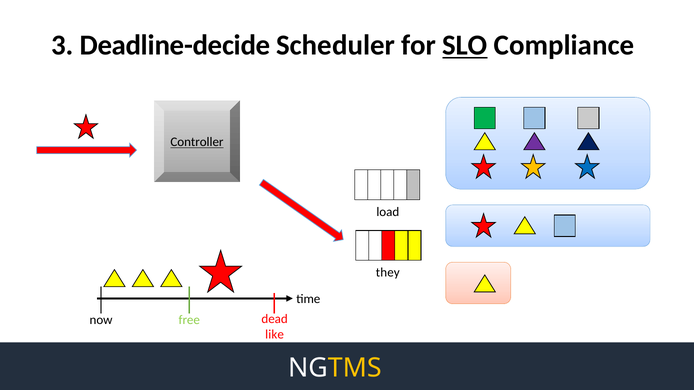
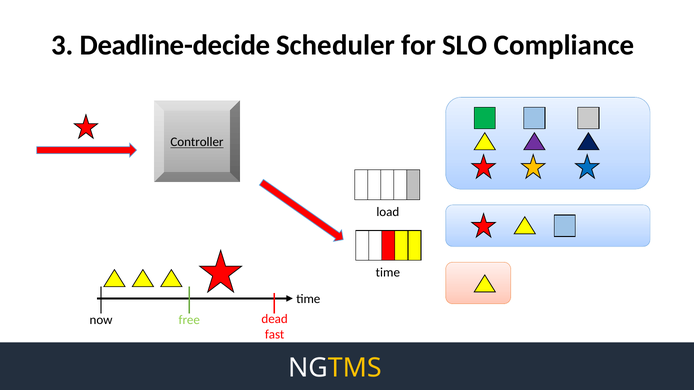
SLO underline: present -> none
they at (388, 273): they -> time
like: like -> fast
